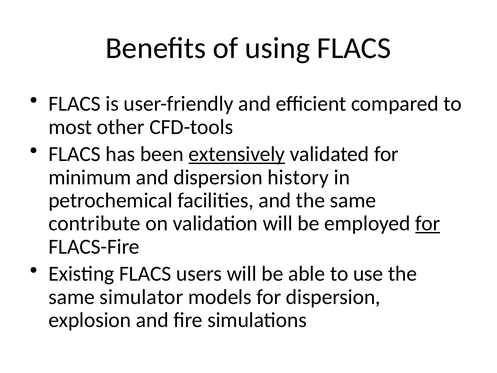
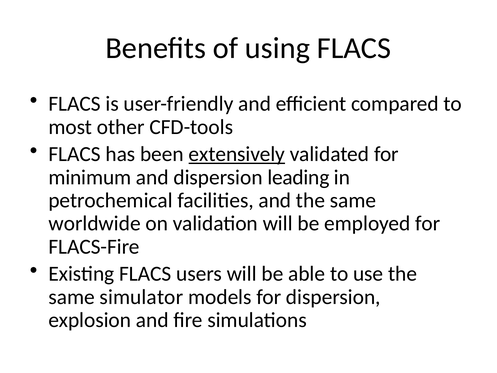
history: history -> leading
contribute: contribute -> worldwide
for at (428, 223) underline: present -> none
